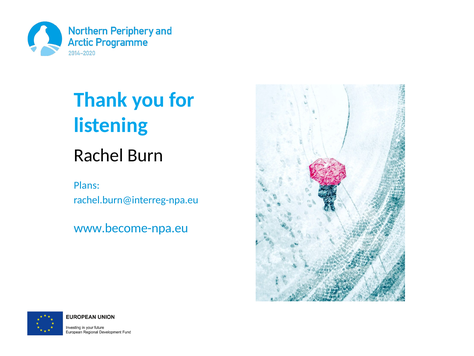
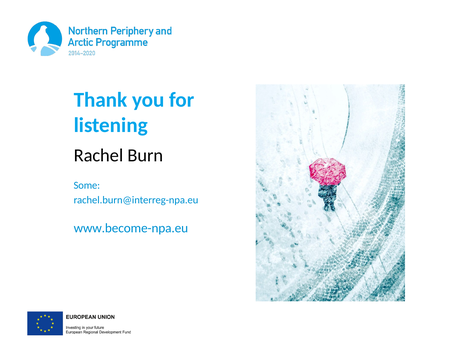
Plans: Plans -> Some
